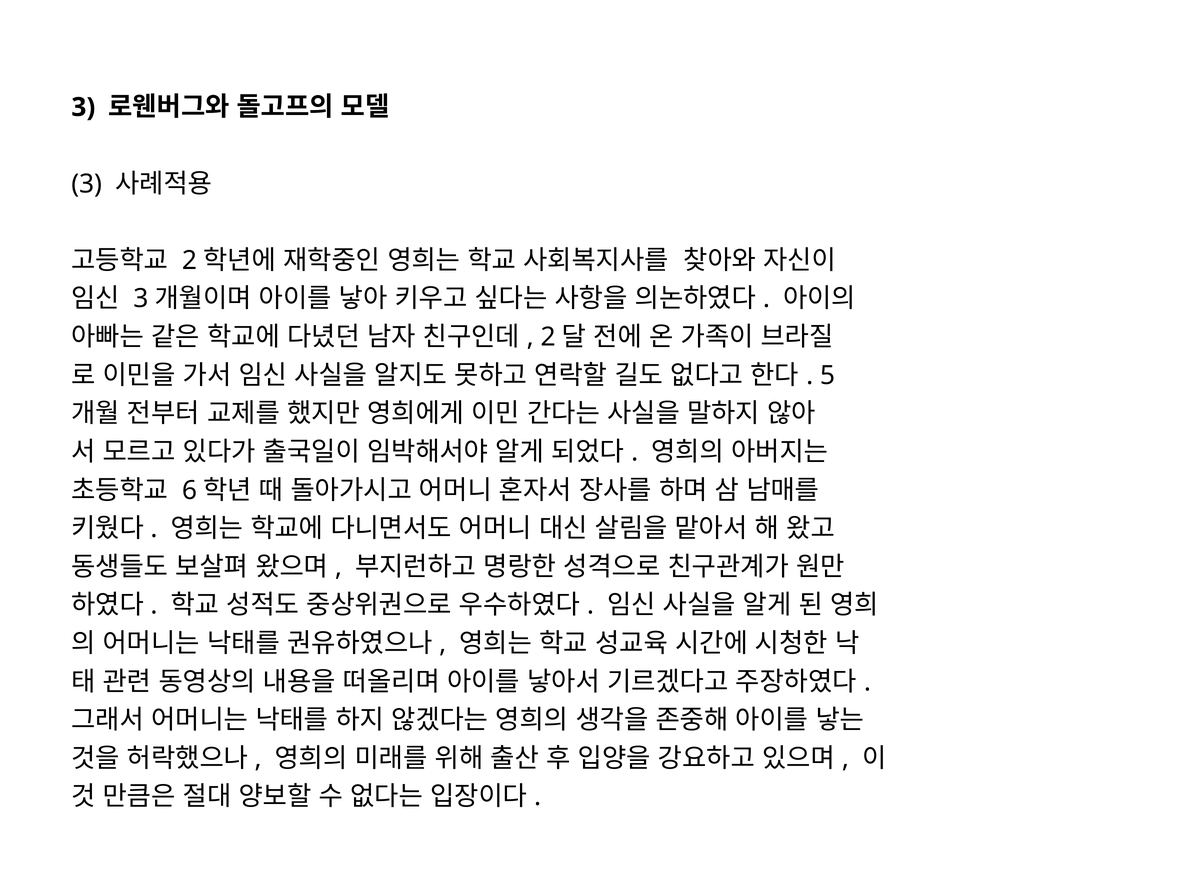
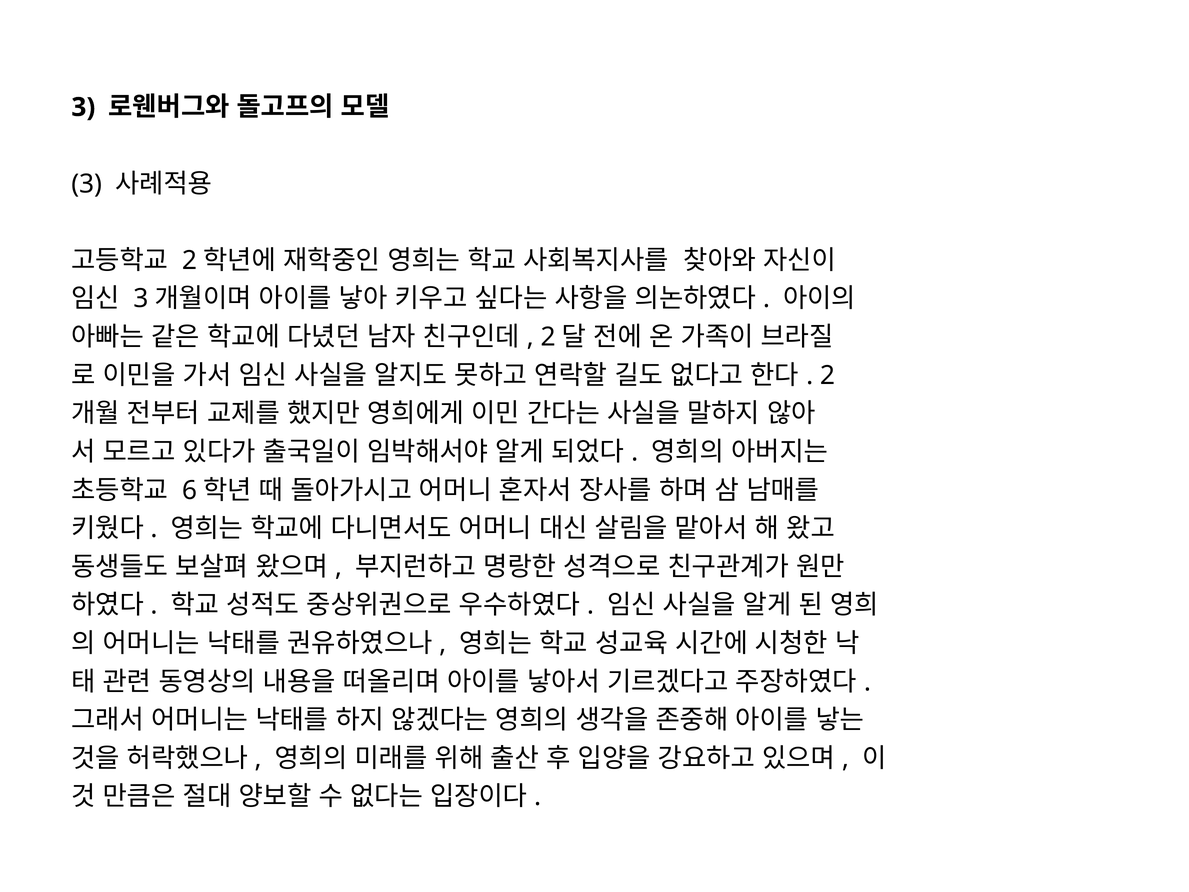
5: 5 -> 2
